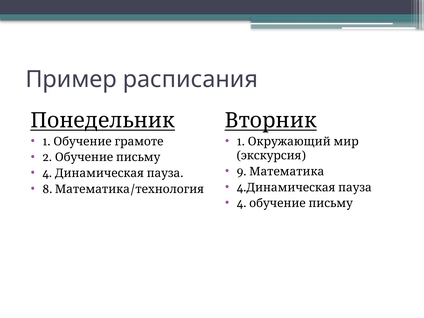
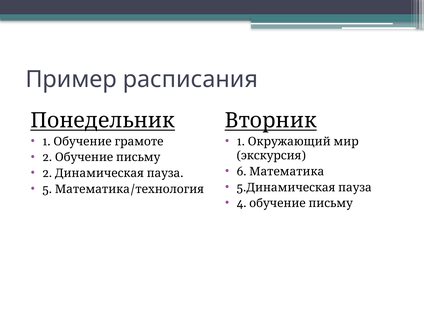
9: 9 -> 6
4 at (47, 173): 4 -> 2
4 at (242, 187): 4 -> 5
8 at (47, 189): 8 -> 5
